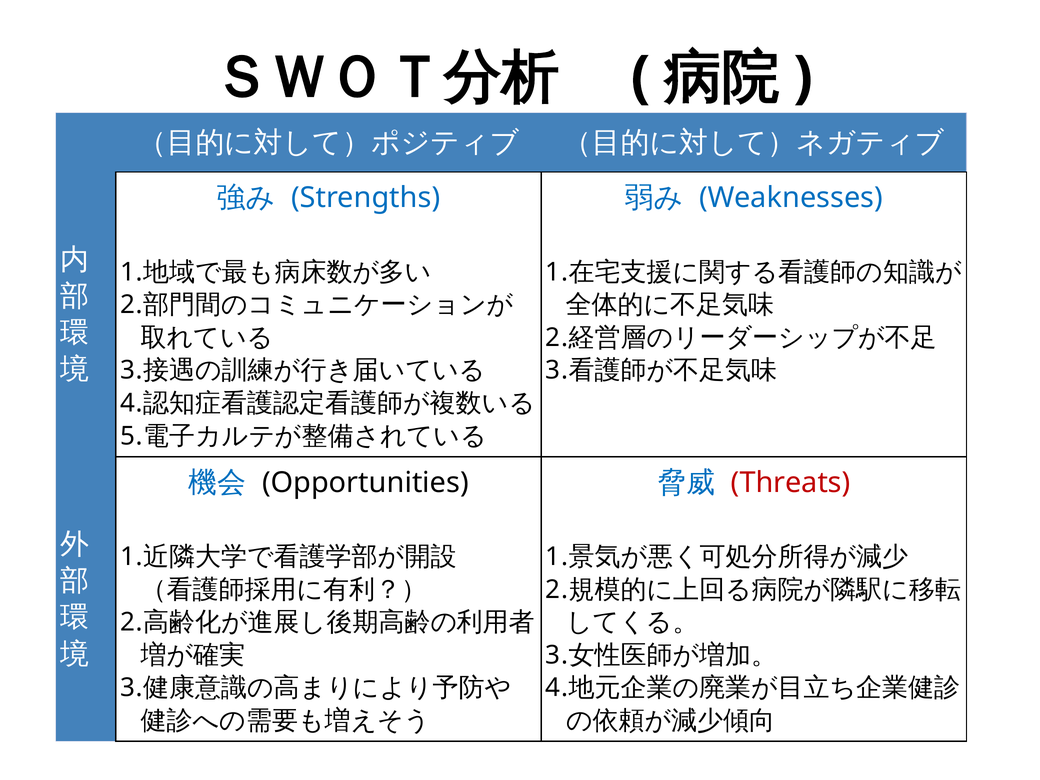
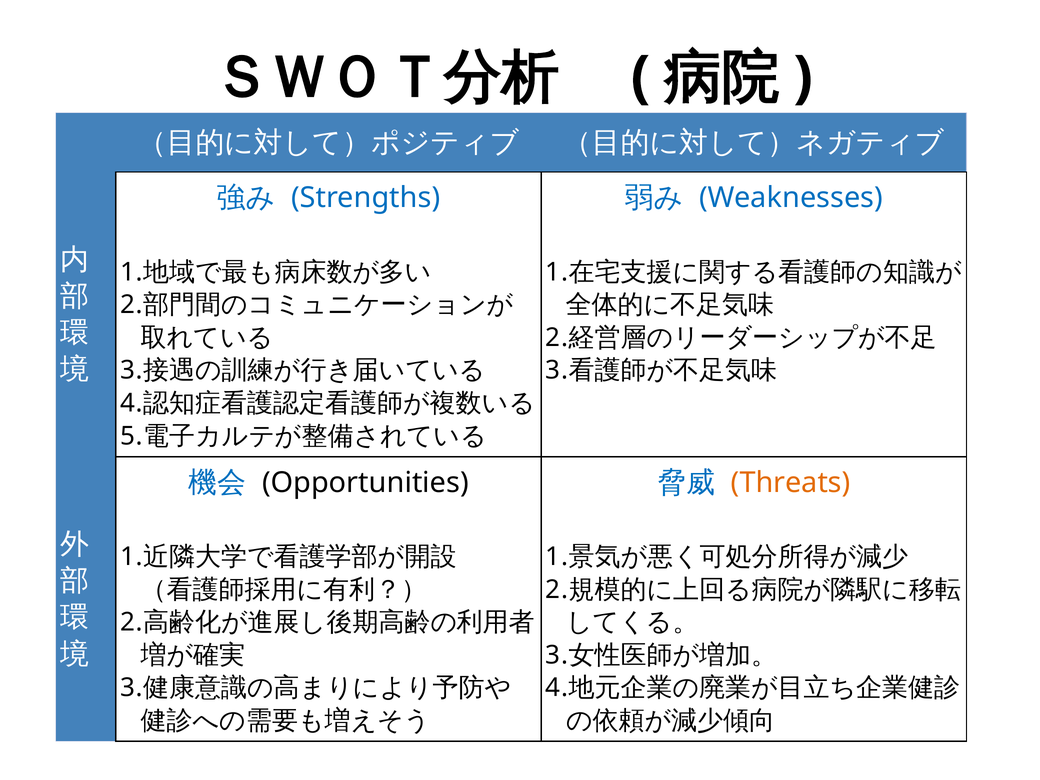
Threats colour: red -> orange
